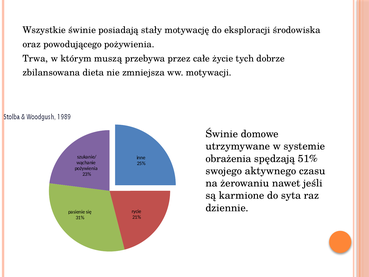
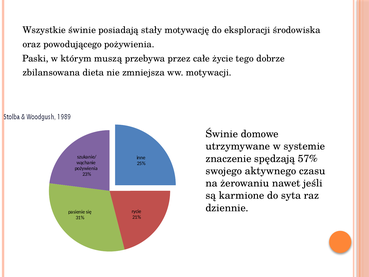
Trwa: Trwa -> Paski
tych: tych -> tego
obrażenia: obrażenia -> znaczenie
51%: 51% -> 57%
